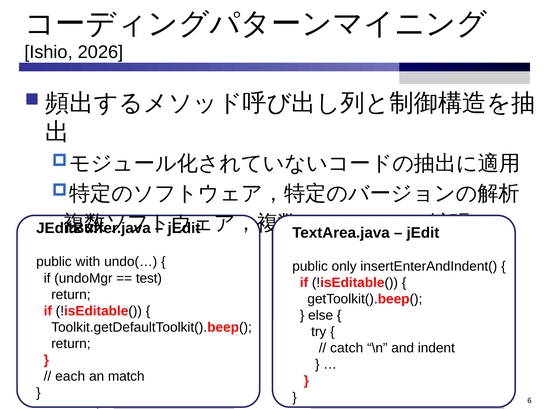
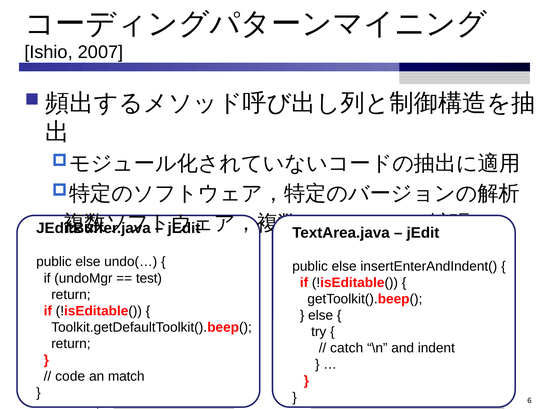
2026: 2026 -> 2007
with at (88, 262): with -> else
only at (344, 266): only -> else
each: each -> code
